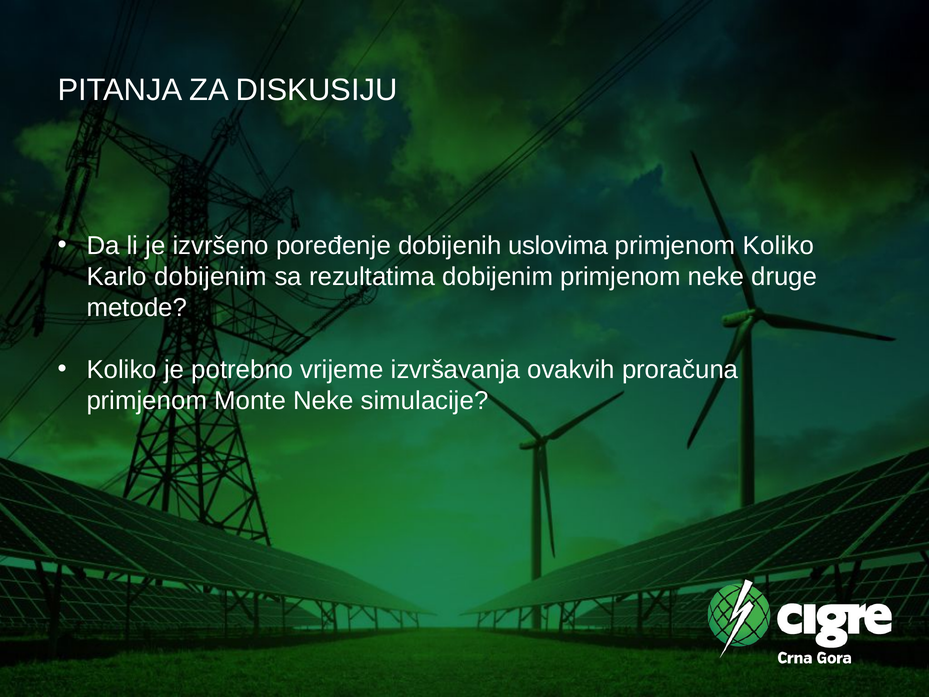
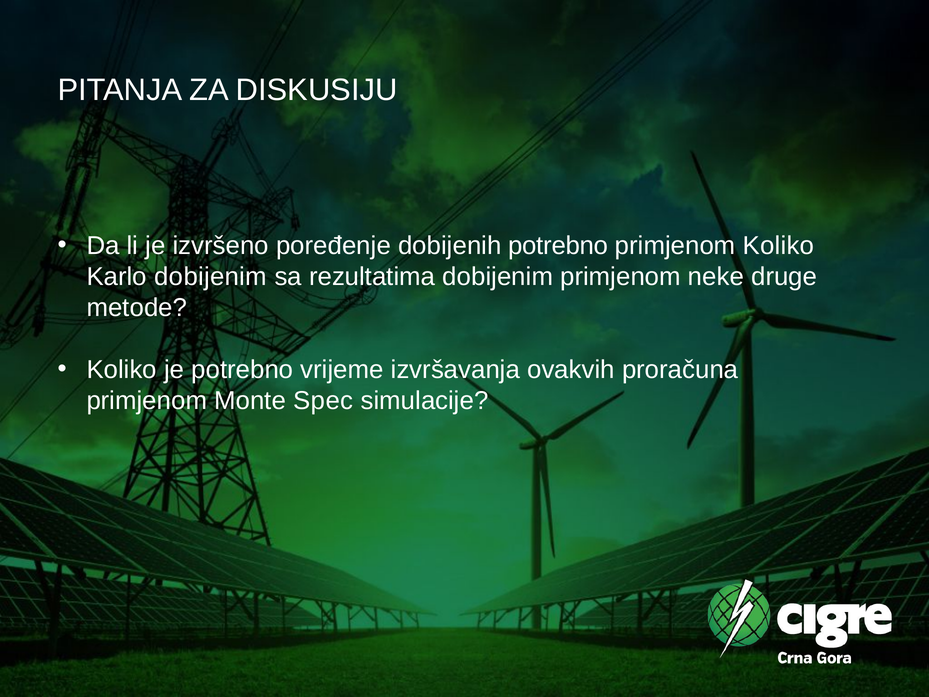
dobijenih uslovima: uslovima -> potrebno
Monte Neke: Neke -> Spec
